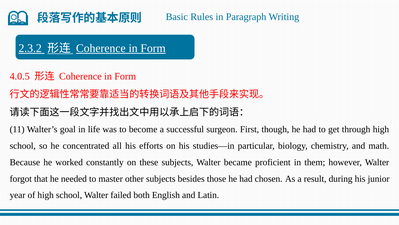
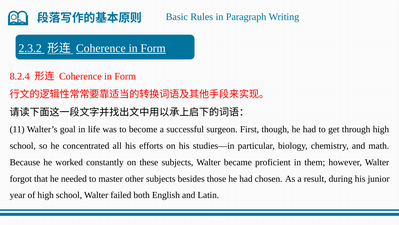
4.0.5: 4.0.5 -> 8.2.4
